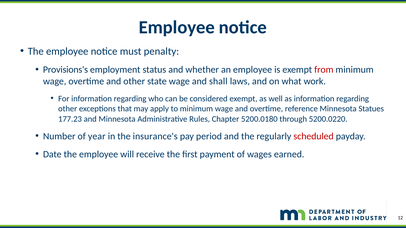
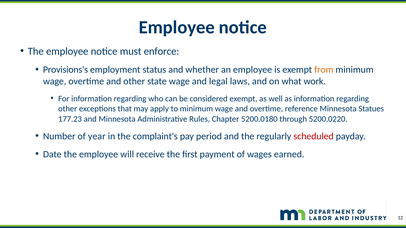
penalty: penalty -> enforce
from colour: red -> orange
shall: shall -> legal
insurance's: insurance's -> complaint's
